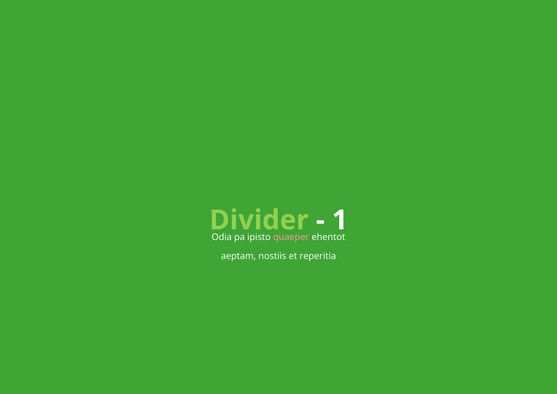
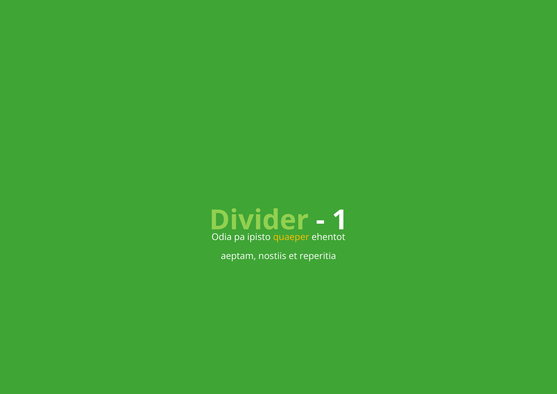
quaeper colour: pink -> yellow
